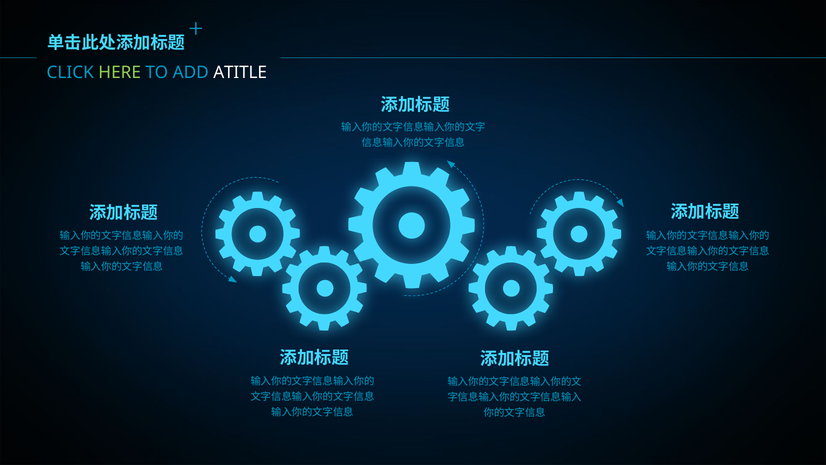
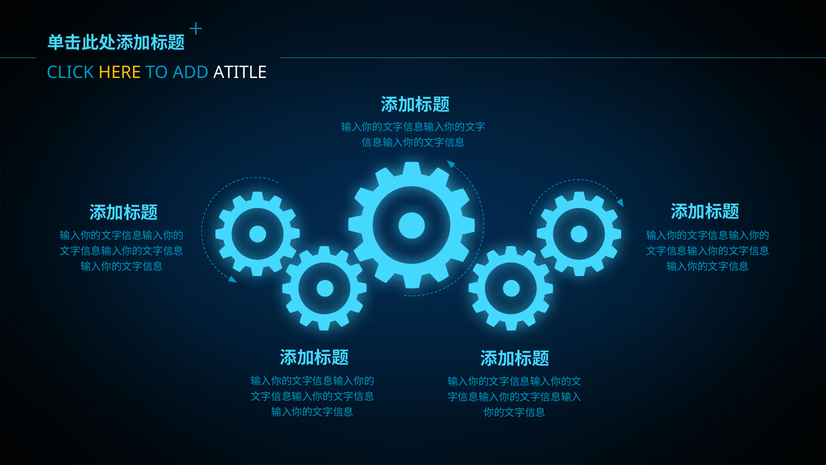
HERE colour: light green -> yellow
